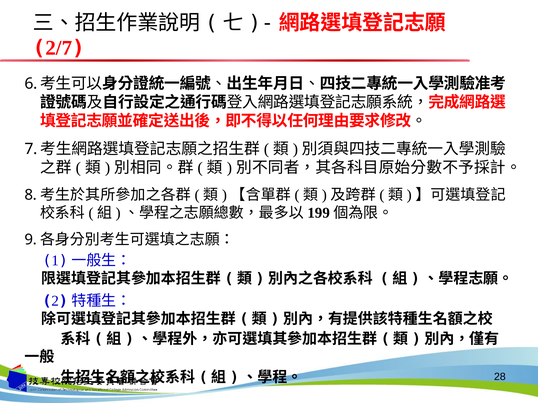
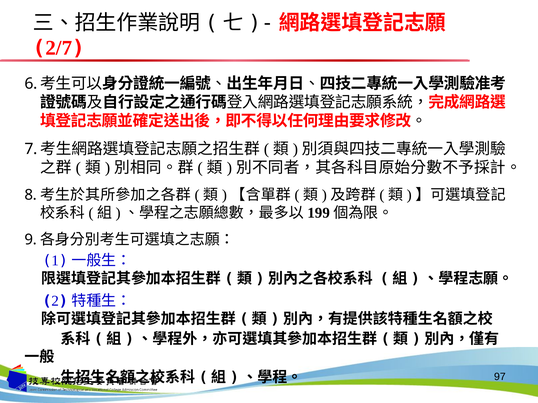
28: 28 -> 97
